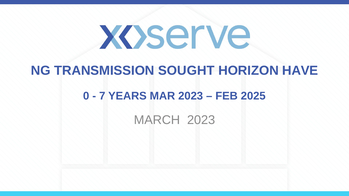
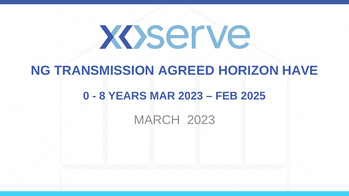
SOUGHT: SOUGHT -> AGREED
7: 7 -> 8
